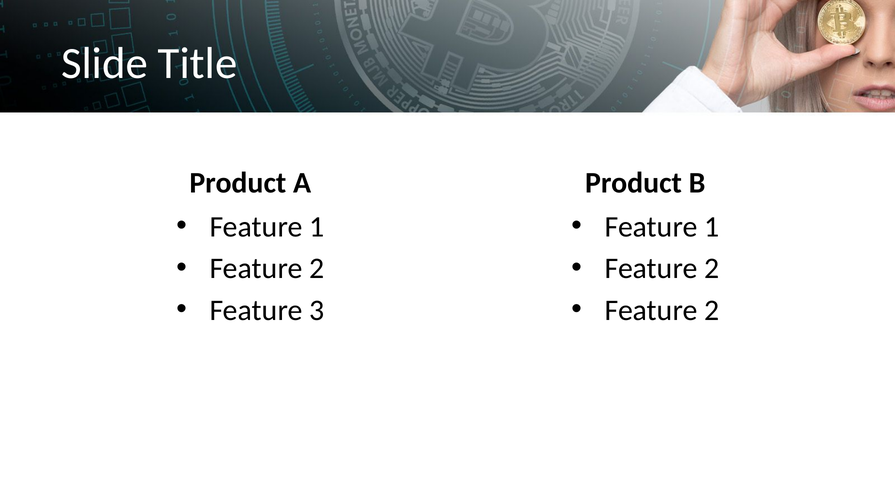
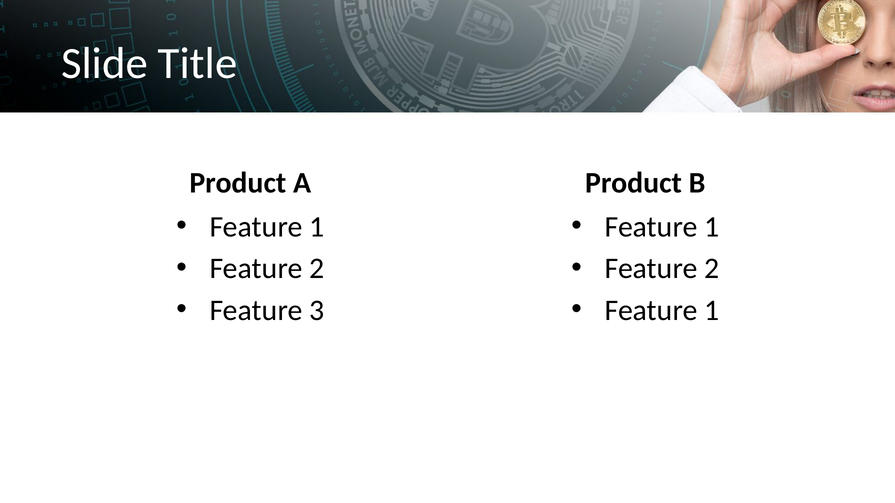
2 at (712, 310): 2 -> 1
